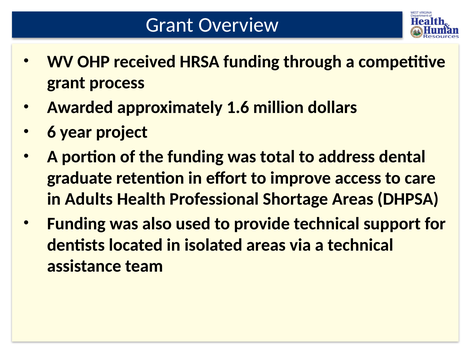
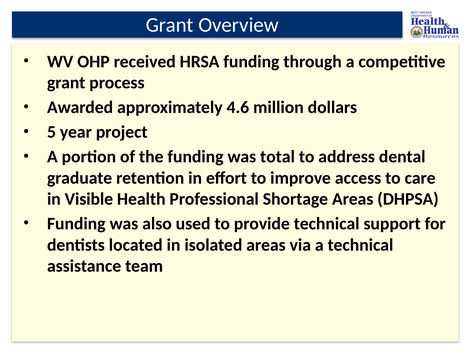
1.6: 1.6 -> 4.6
6: 6 -> 5
Adults: Adults -> Visible
